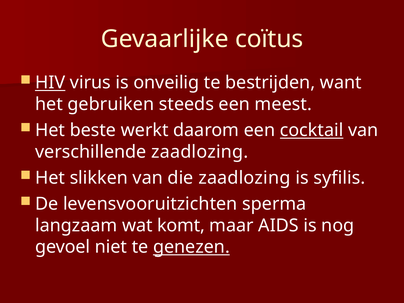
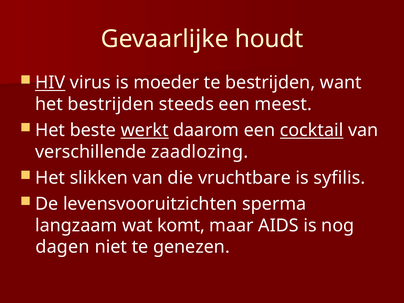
coïtus: coïtus -> houdt
onveilig: onveilig -> moeder
het gebruiken: gebruiken -> bestrijden
werkt underline: none -> present
die zaadlozing: zaadlozing -> vruchtbare
gevoel: gevoel -> dagen
genezen underline: present -> none
